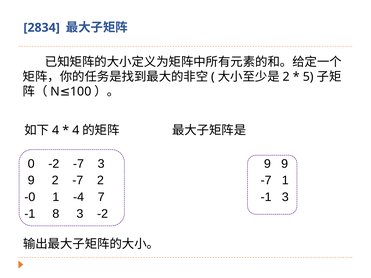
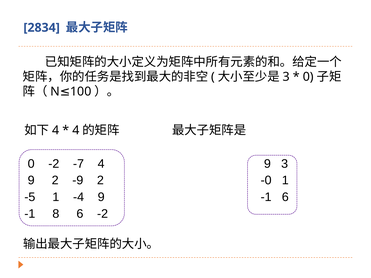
2 at (286, 77): 2 -> 3
5 at (308, 77): 5 -> 0
-7 3: 3 -> 4
9 at (285, 164): 9 -> 3
9 2 -7: -7 -> -9
-7 at (266, 181): -7 -> -0
-0: -0 -> -5
-4 7: 7 -> 9
-1 3: 3 -> 6
8 3: 3 -> 6
